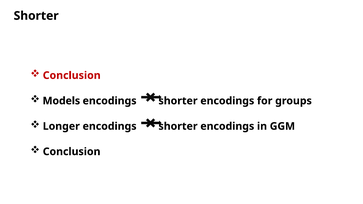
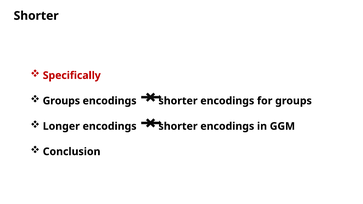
Conclusion at (72, 76): Conclusion -> Specifically
Models at (61, 101): Models -> Groups
